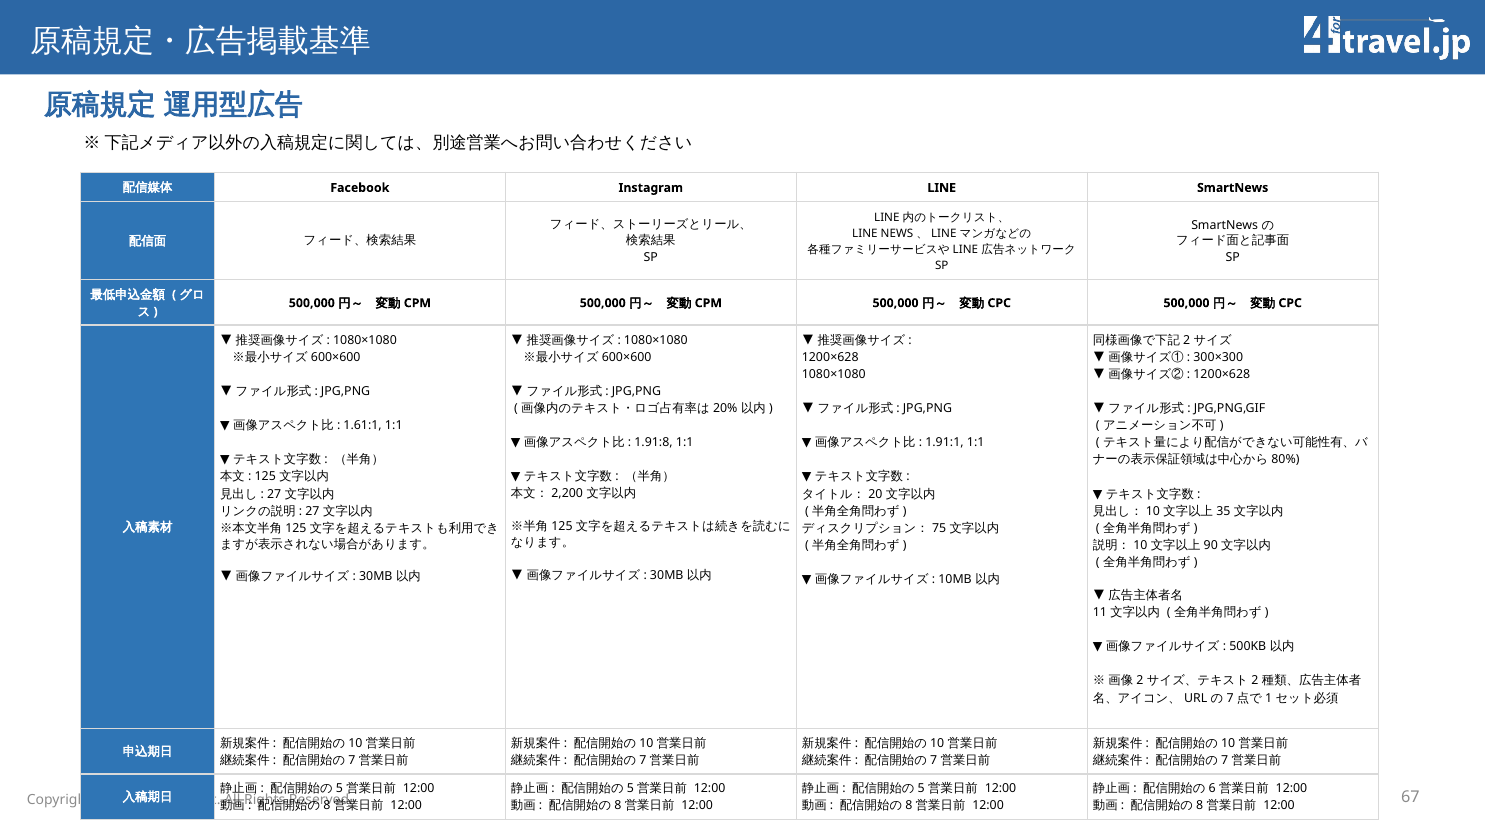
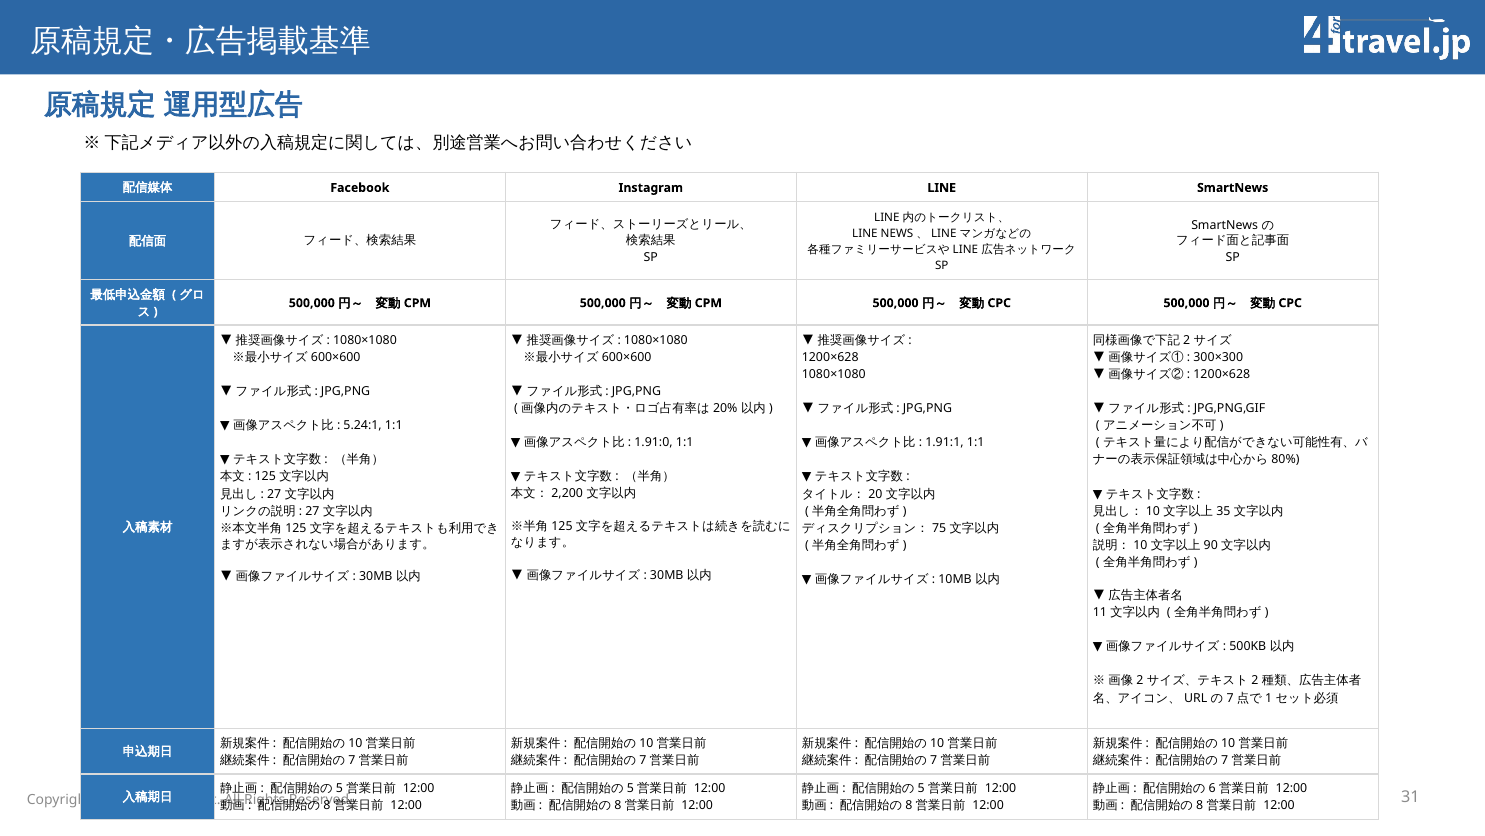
1.61:1: 1.61:1 -> 5.24:1
1.91:8: 1.91:8 -> 1.91:0
67: 67 -> 31
